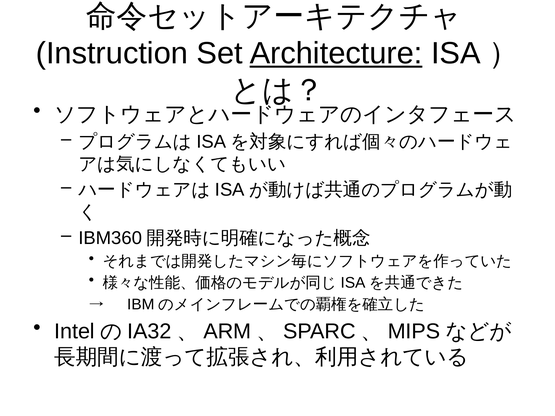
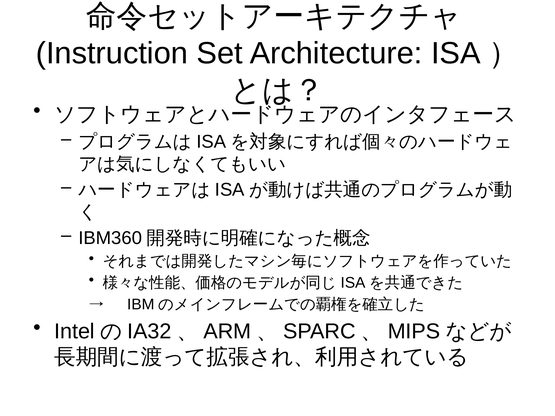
Architecture underline: present -> none
